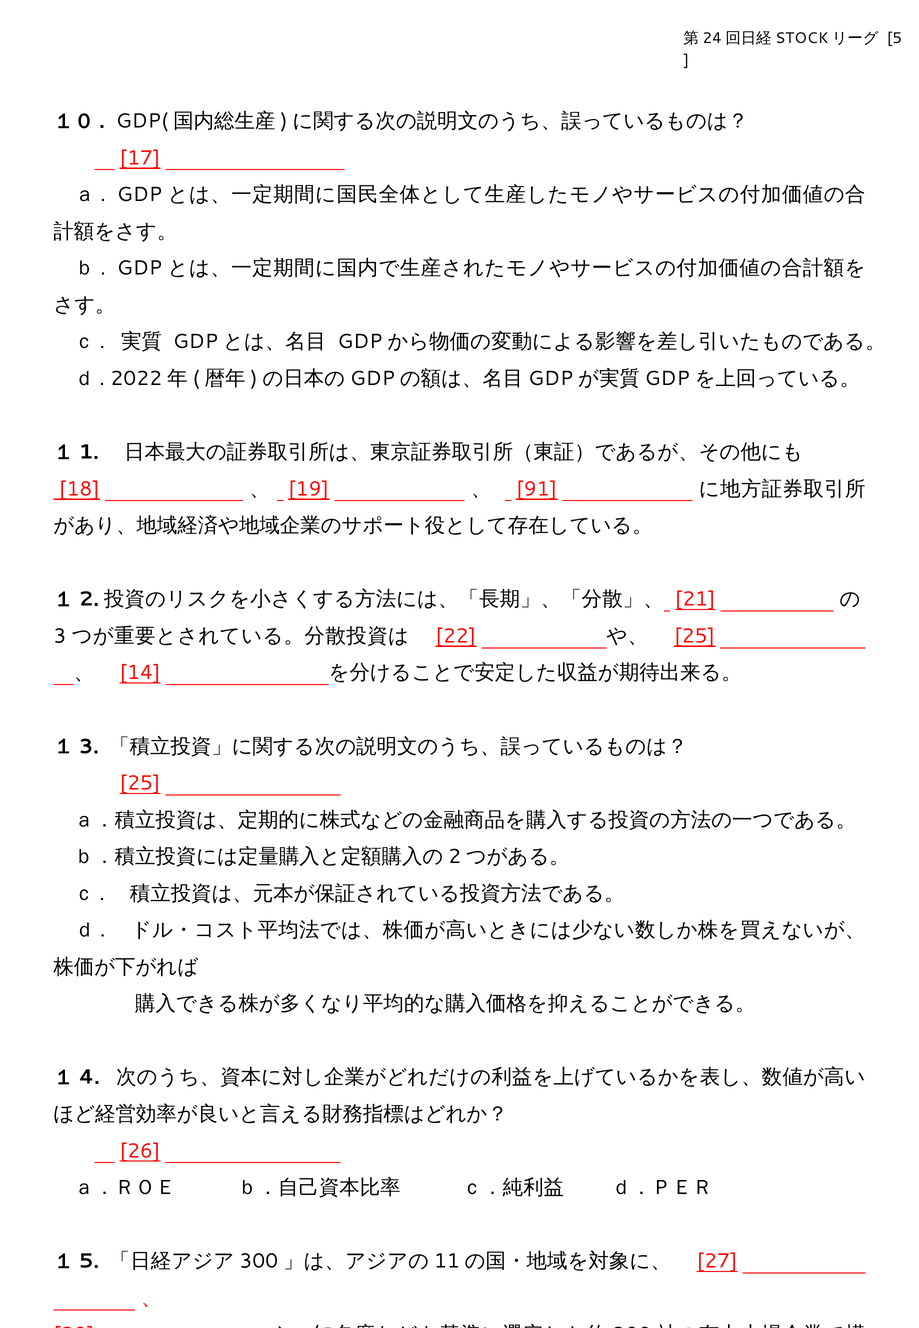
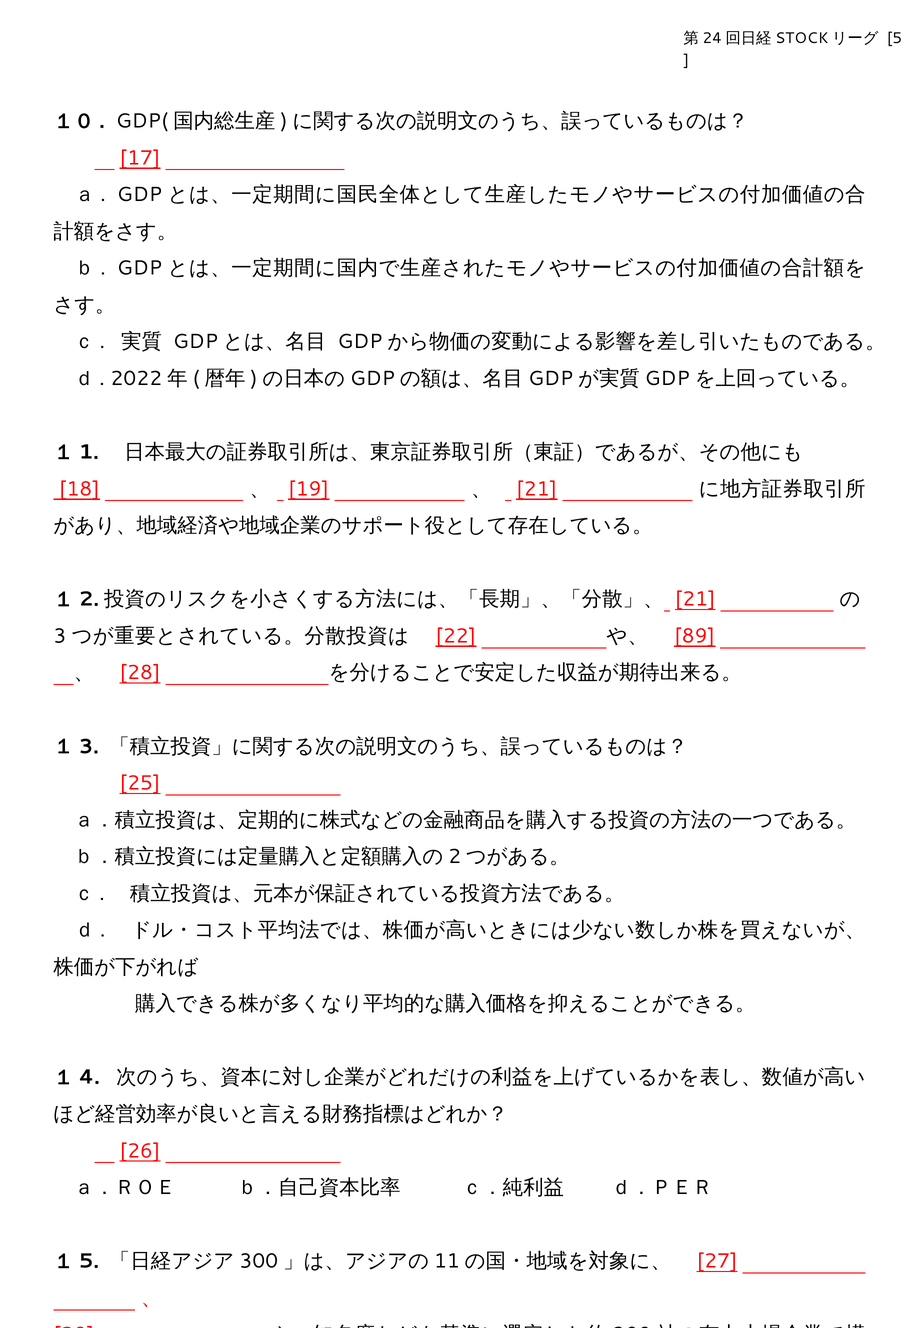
91 at (537, 489): 91 -> 21
25 at (695, 636): 25 -> 89
14 at (140, 672): 14 -> 28
